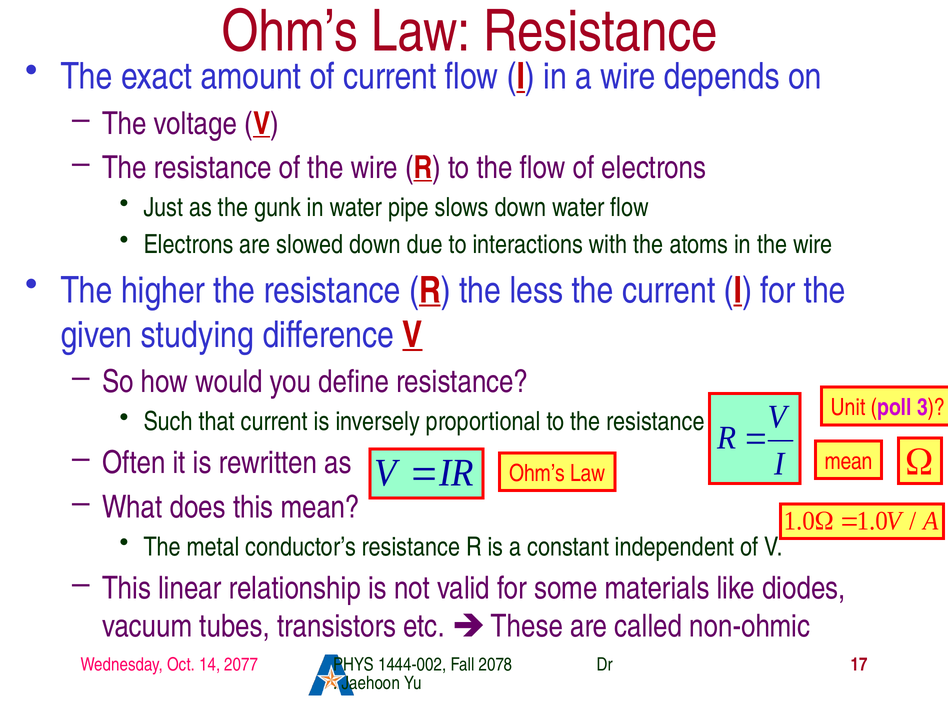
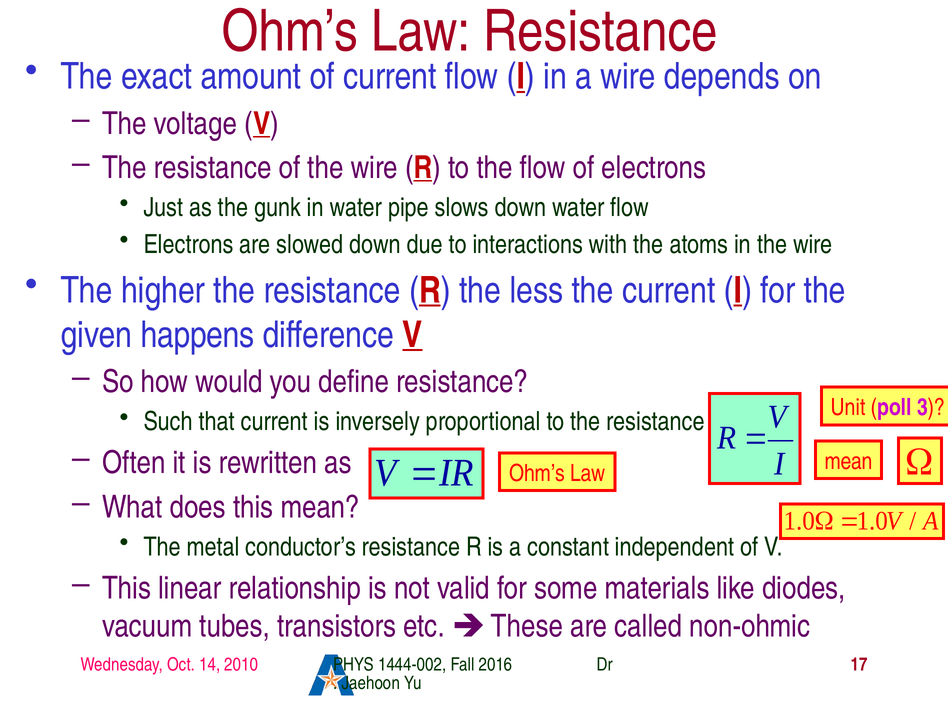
studying: studying -> happens
2077: 2077 -> 2010
2078: 2078 -> 2016
